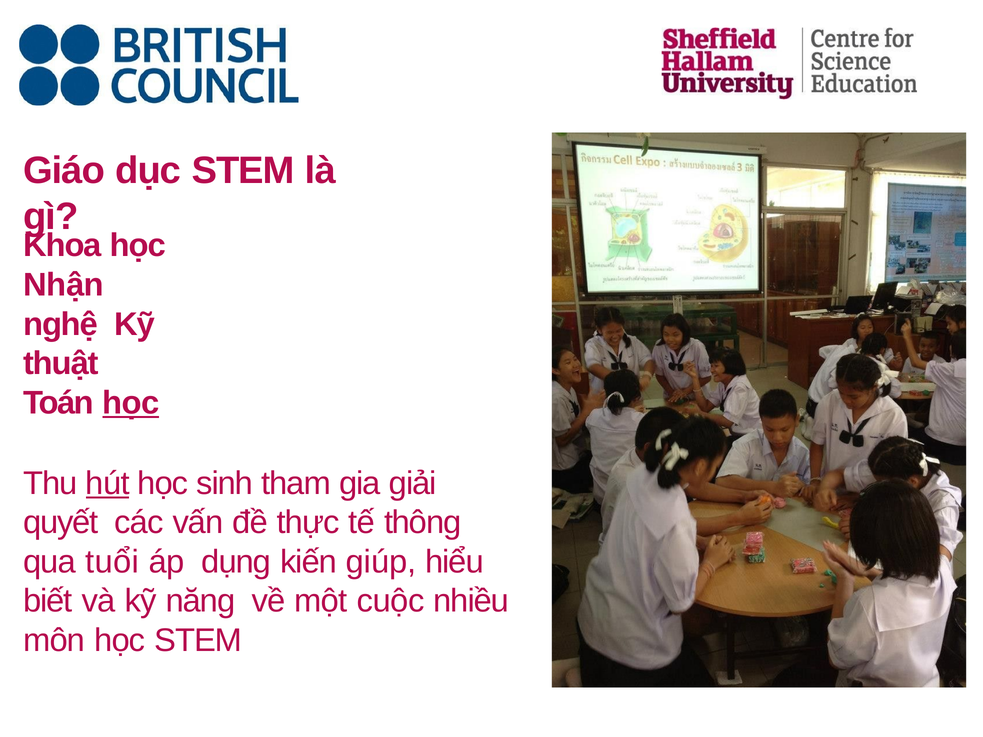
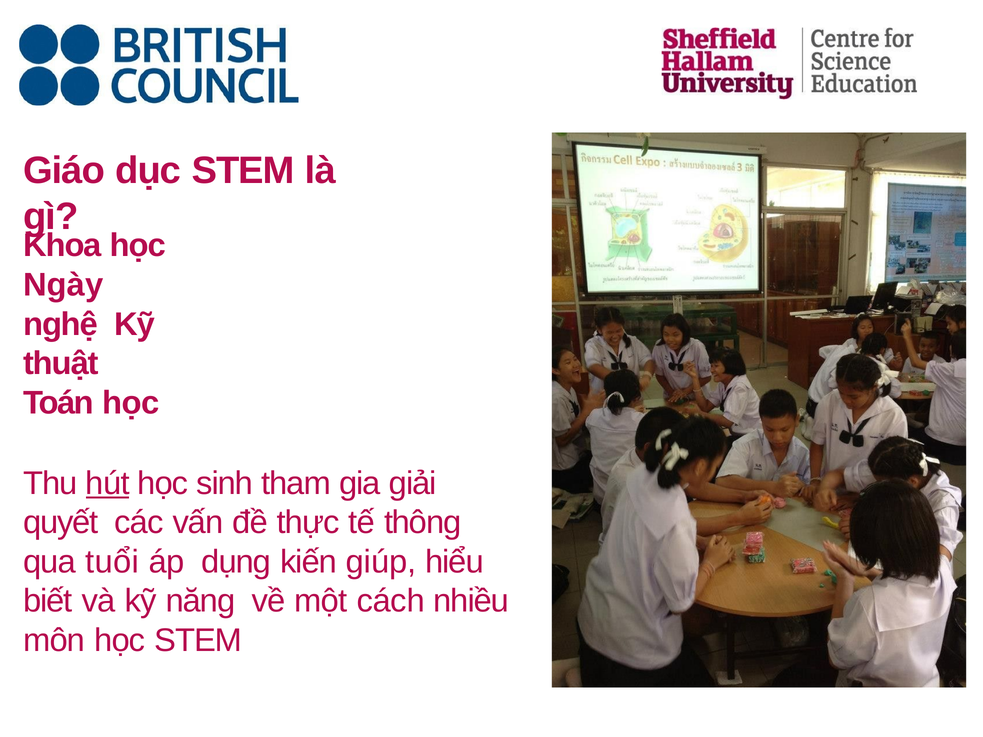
Nhận: Nhận -> Ngày
học at (131, 403) underline: present -> none
cuộc: cuộc -> cách
